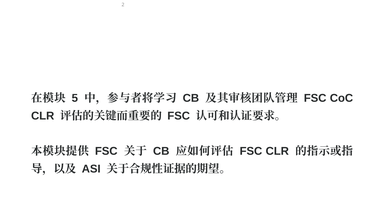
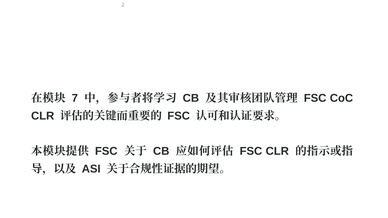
5: 5 -> 7
